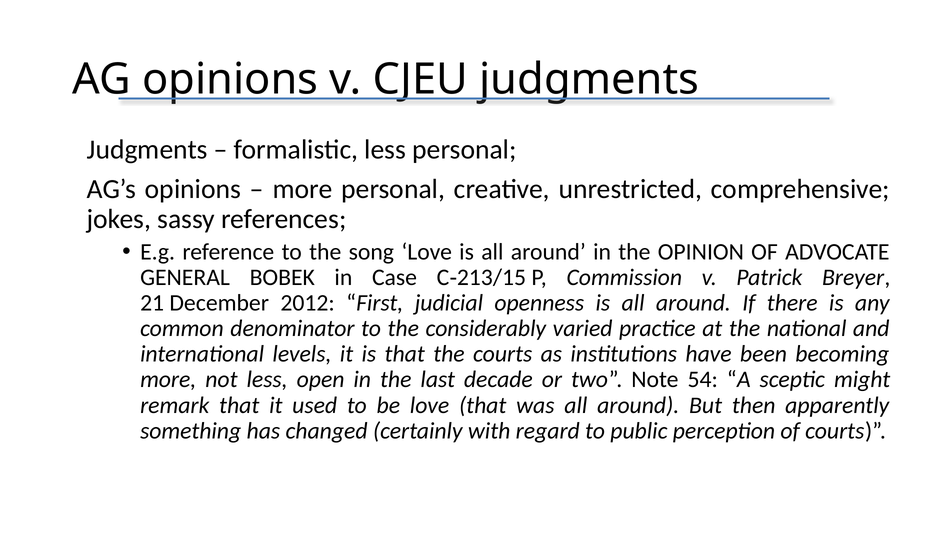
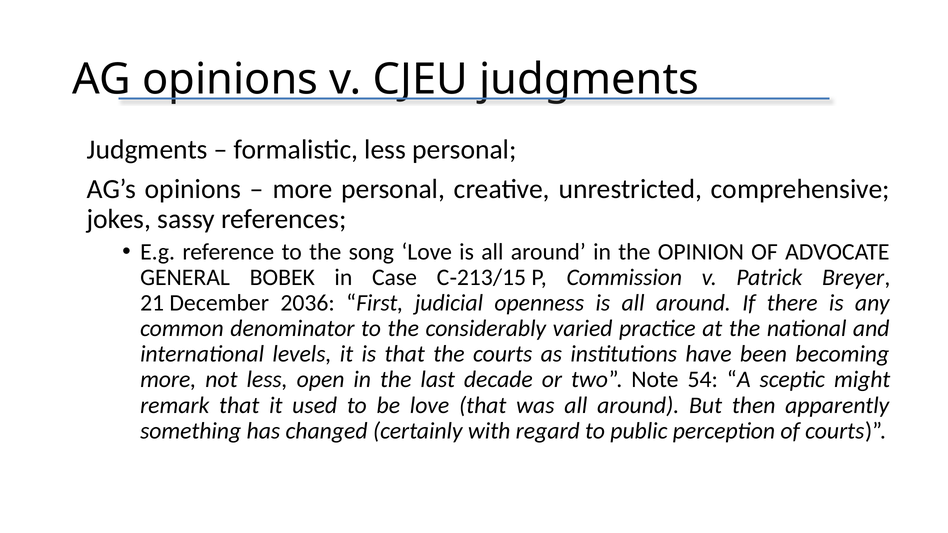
2012: 2012 -> 2036
